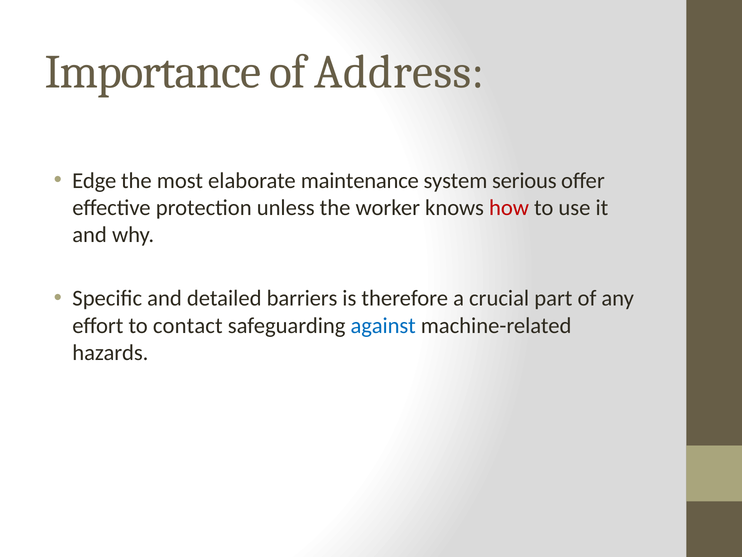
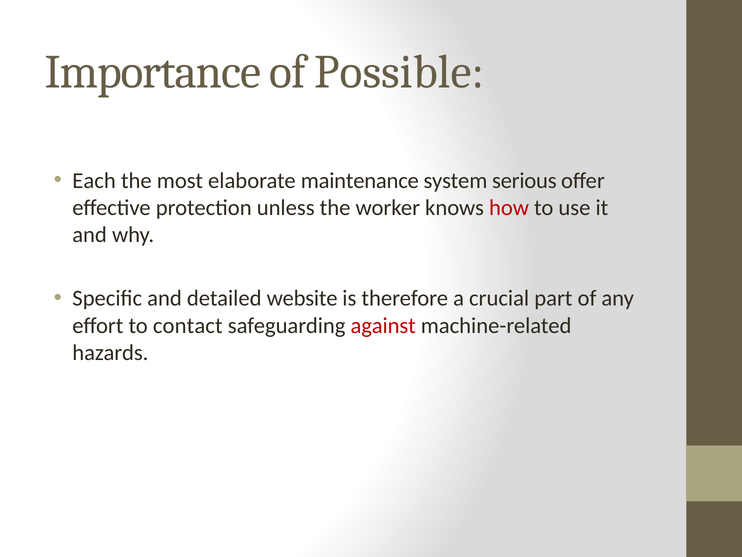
Address: Address -> Possible
Edge: Edge -> Each
barriers: barriers -> website
against colour: blue -> red
